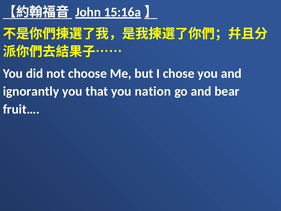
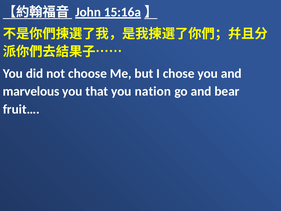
ignorantly: ignorantly -> marvelous
